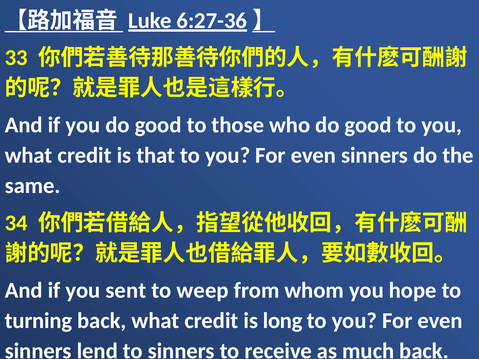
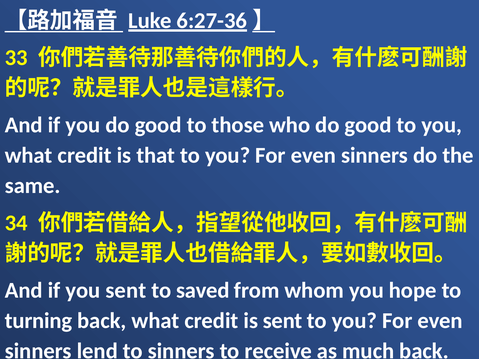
weep: weep -> saved
is long: long -> sent
